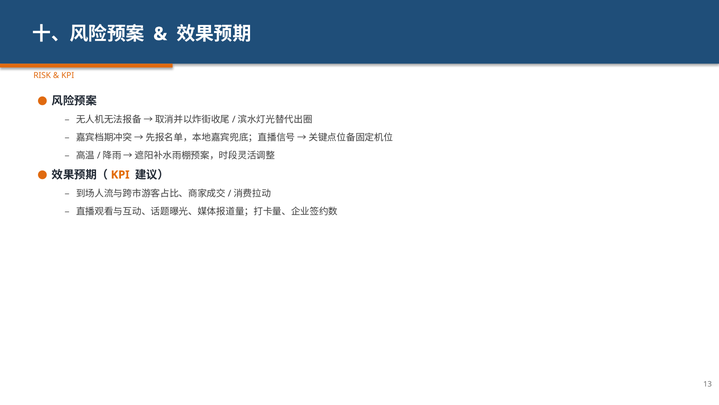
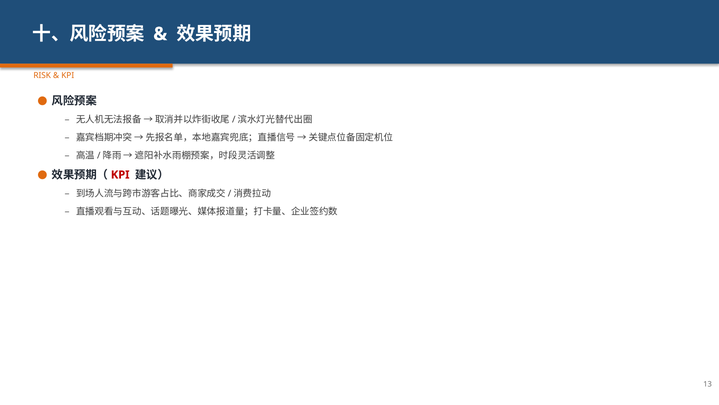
KPI at (120, 175) colour: orange -> red
